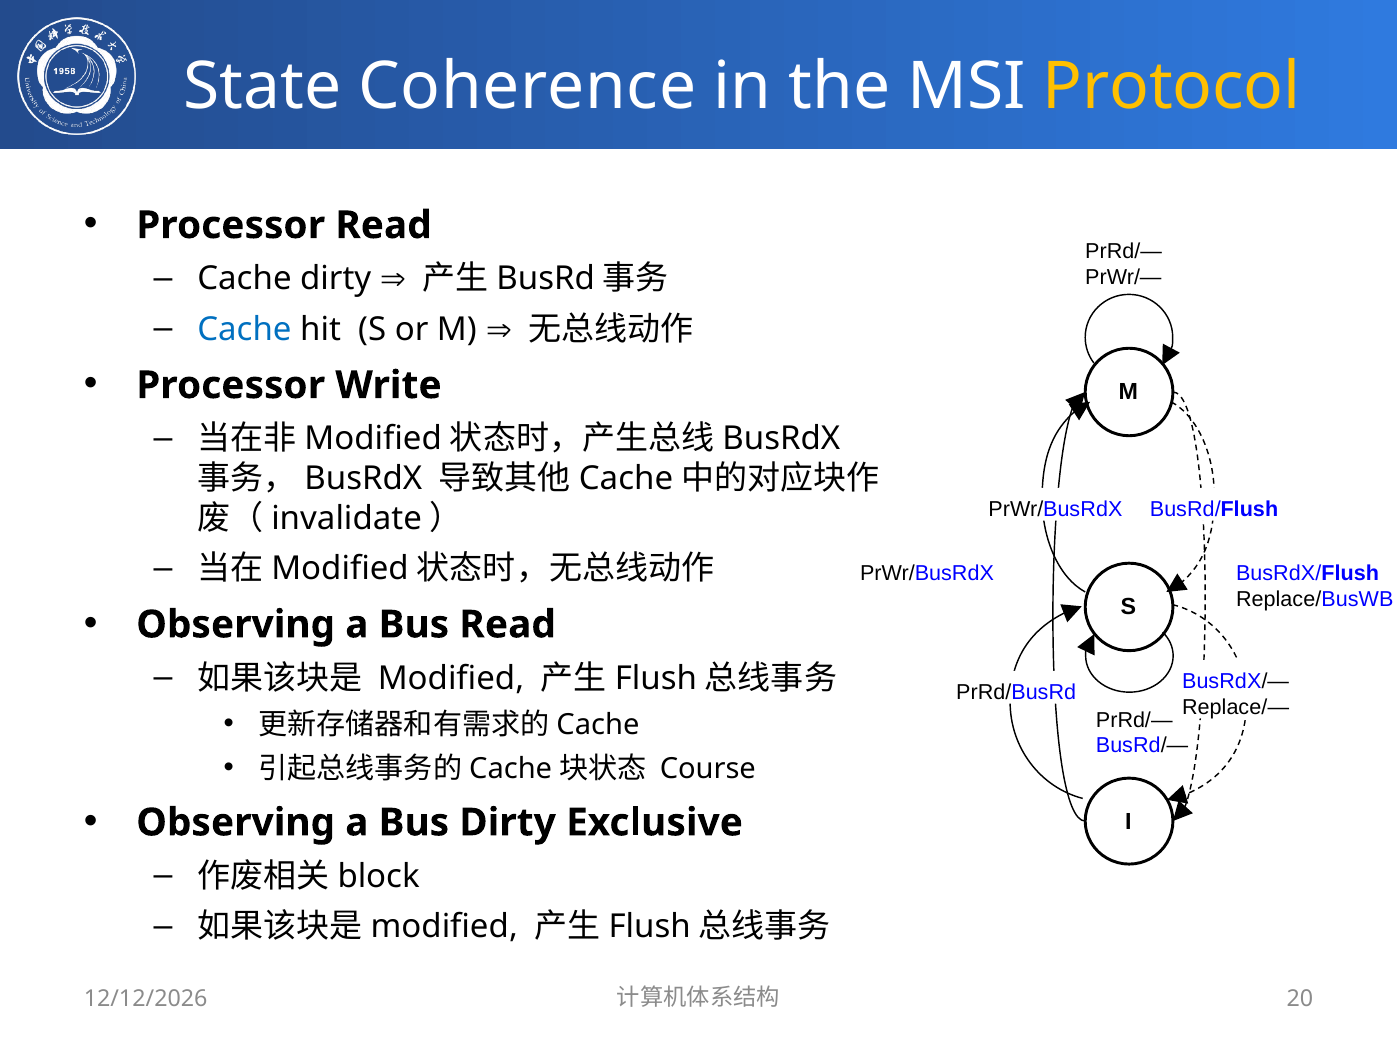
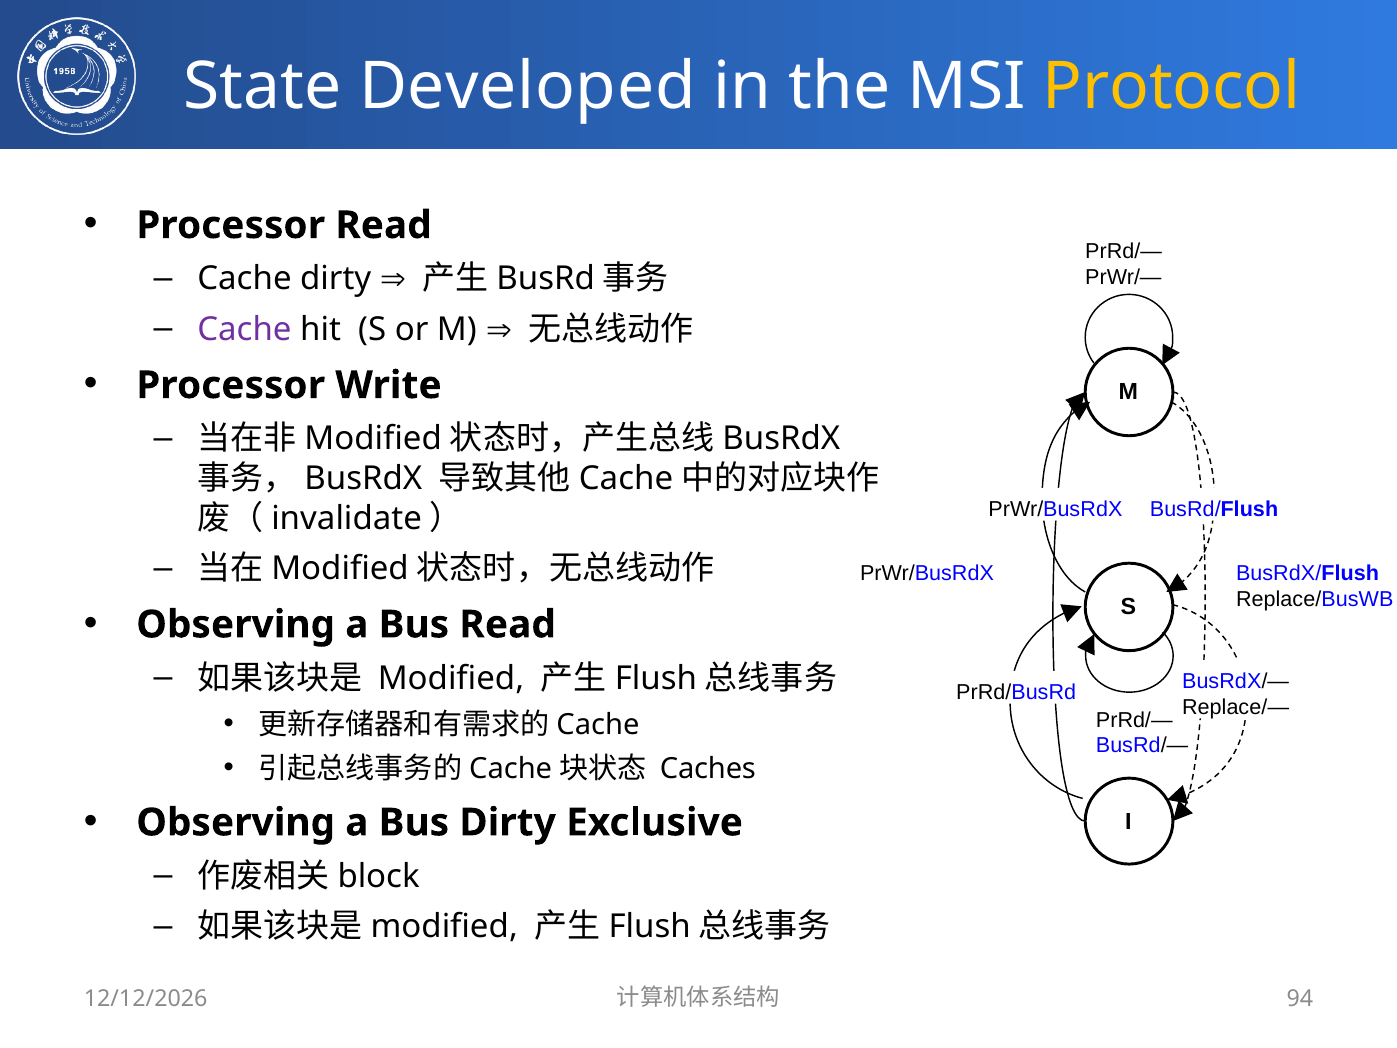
Coherence: Coherence -> Developed
Cache at (244, 329) colour: blue -> purple
Course: Course -> Caches
20: 20 -> 94
